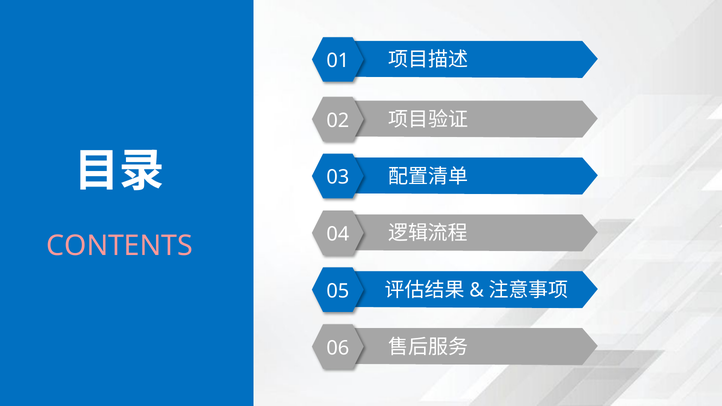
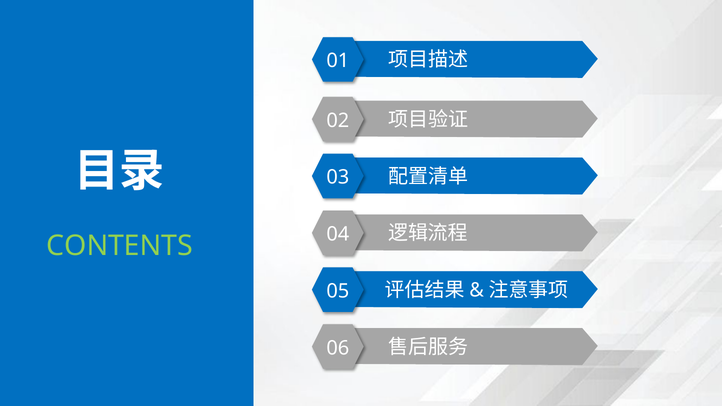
CONTENTS colour: pink -> light green
